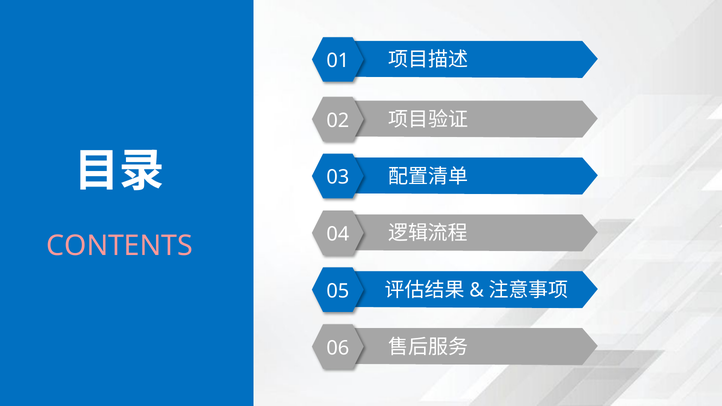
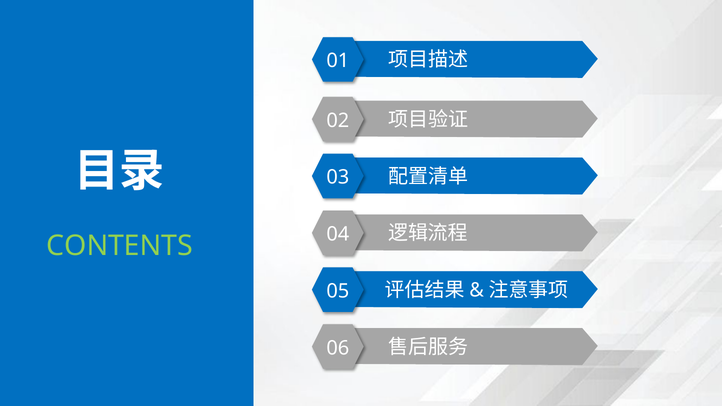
CONTENTS colour: pink -> light green
